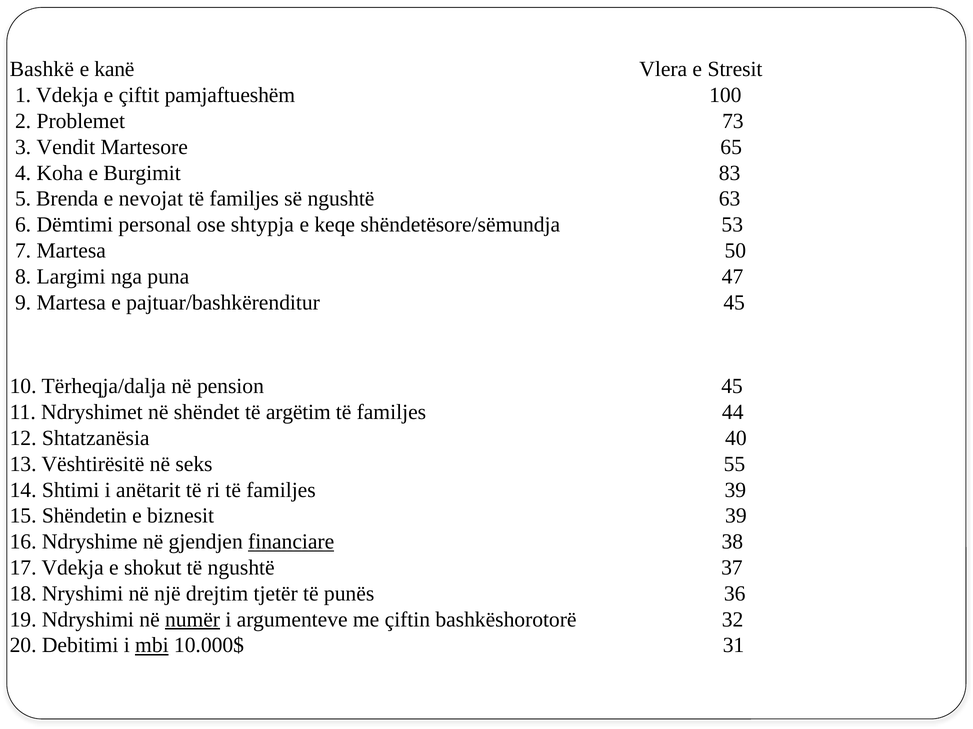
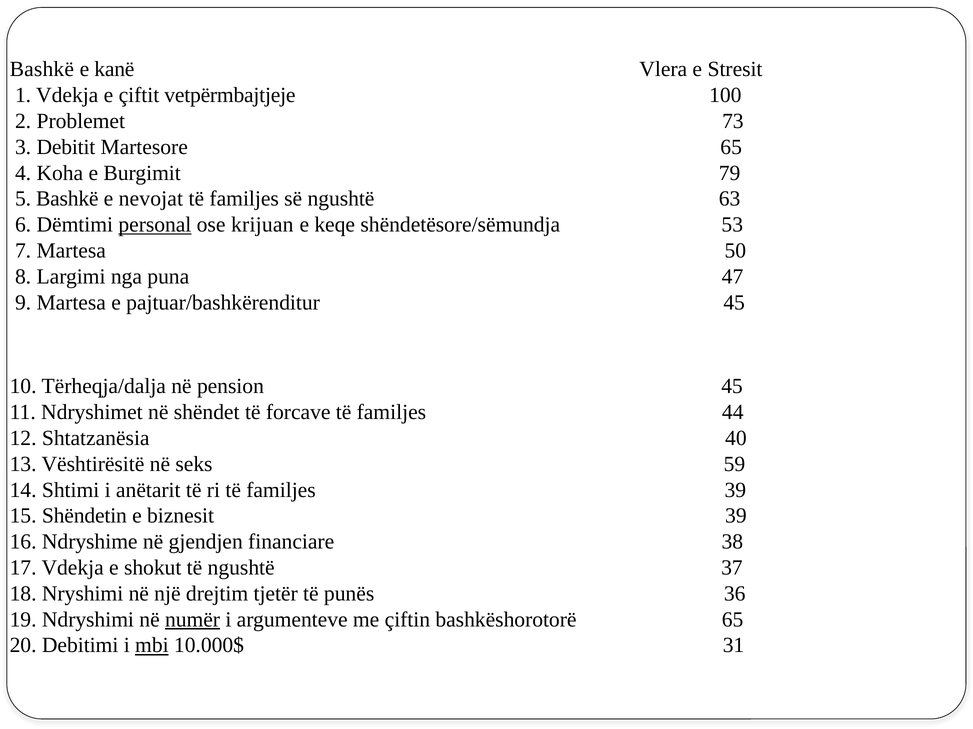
pamjaftueshëm: pamjaftueshëm -> vetpërmbajtjeje
Vendit: Vendit -> Debitit
83: 83 -> 79
5 Brenda: Brenda -> Bashkë
personal underline: none -> present
shtypja: shtypja -> krijuan
argëtim: argëtim -> forcave
55: 55 -> 59
financiare underline: present -> none
bashkëshorotorë 32: 32 -> 65
